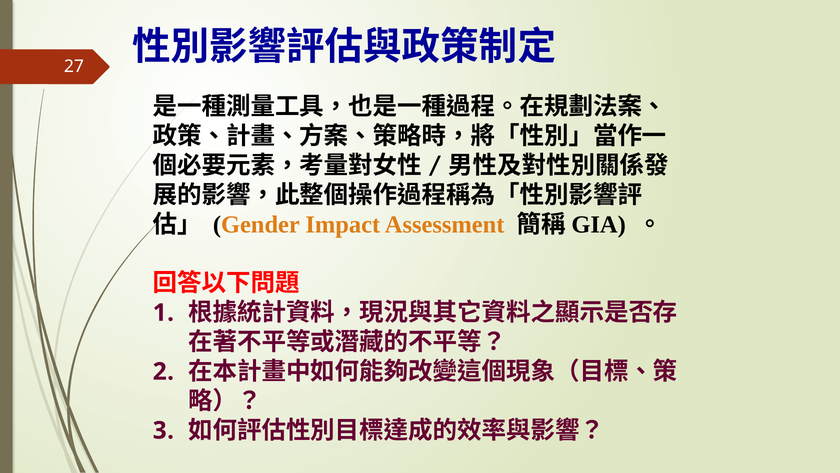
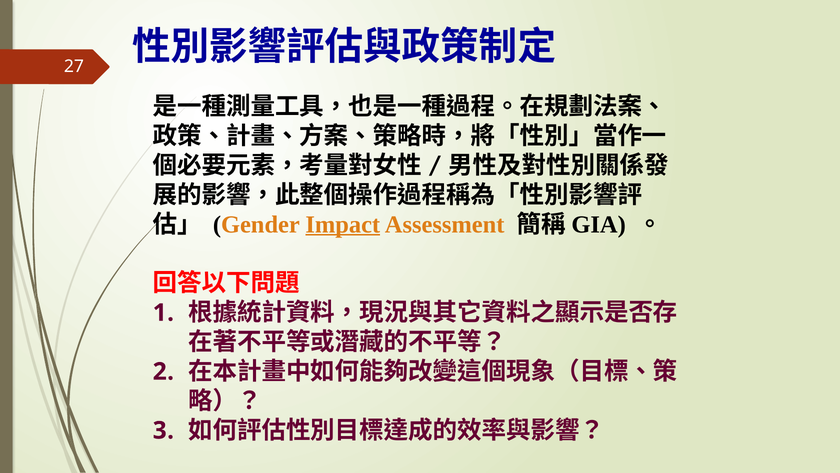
Impact underline: none -> present
